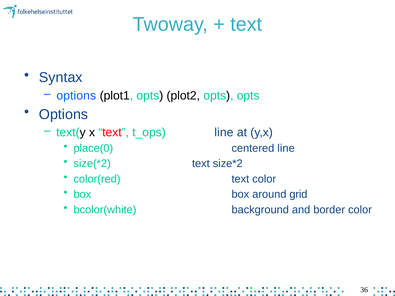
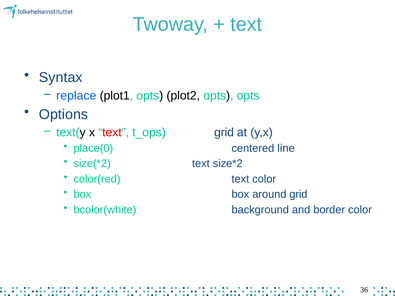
options at (76, 96): options -> replace
t_ops line: line -> grid
